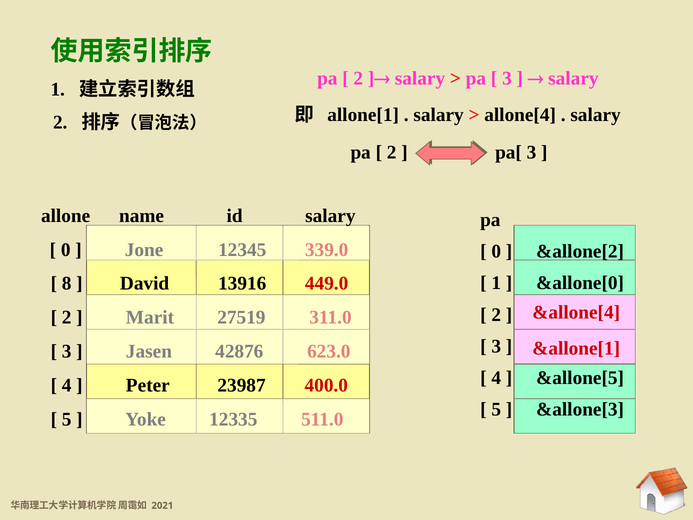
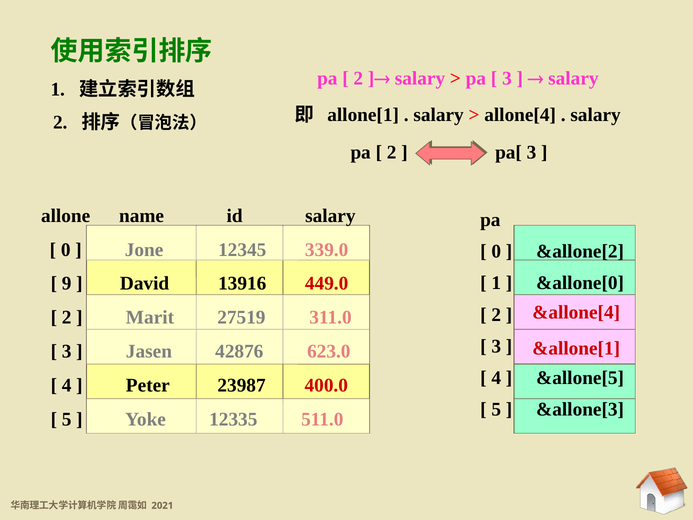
8: 8 -> 9
